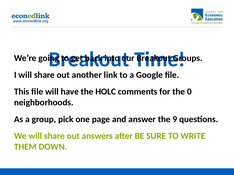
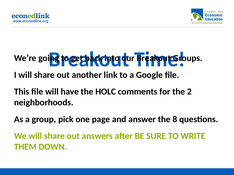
0: 0 -> 2
9: 9 -> 8
